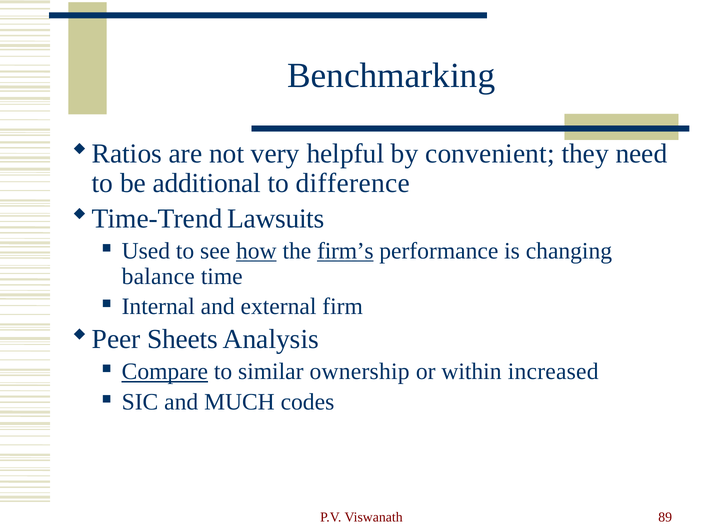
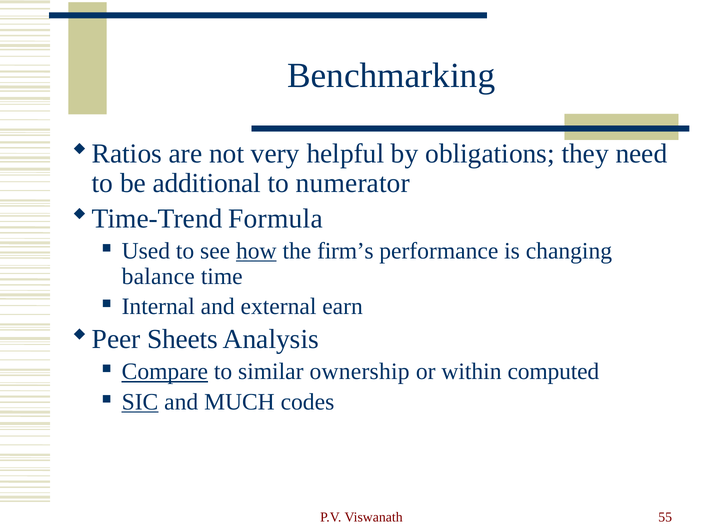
convenient: convenient -> obligations
difference: difference -> numerator
Lawsuits: Lawsuits -> Formula
firm’s underline: present -> none
firm: firm -> earn
increased: increased -> computed
SIC underline: none -> present
89: 89 -> 55
